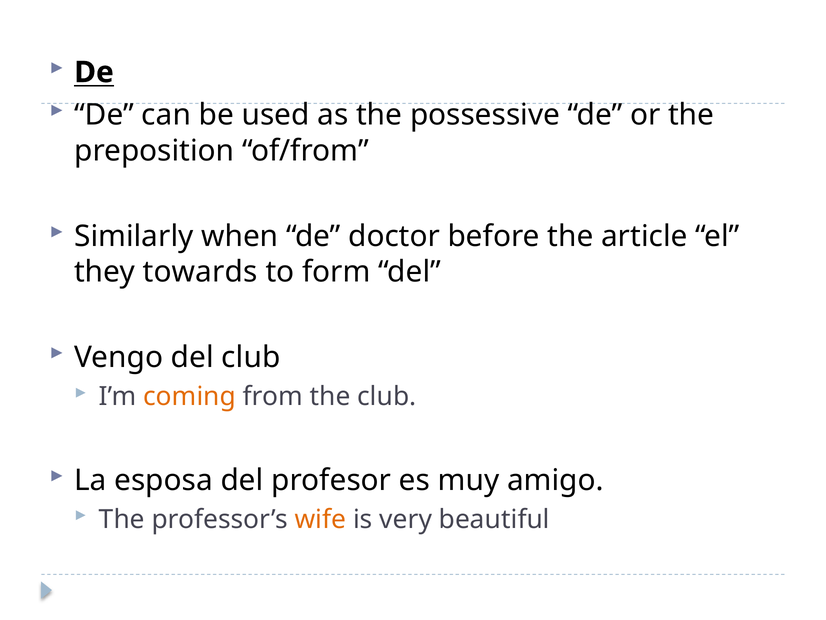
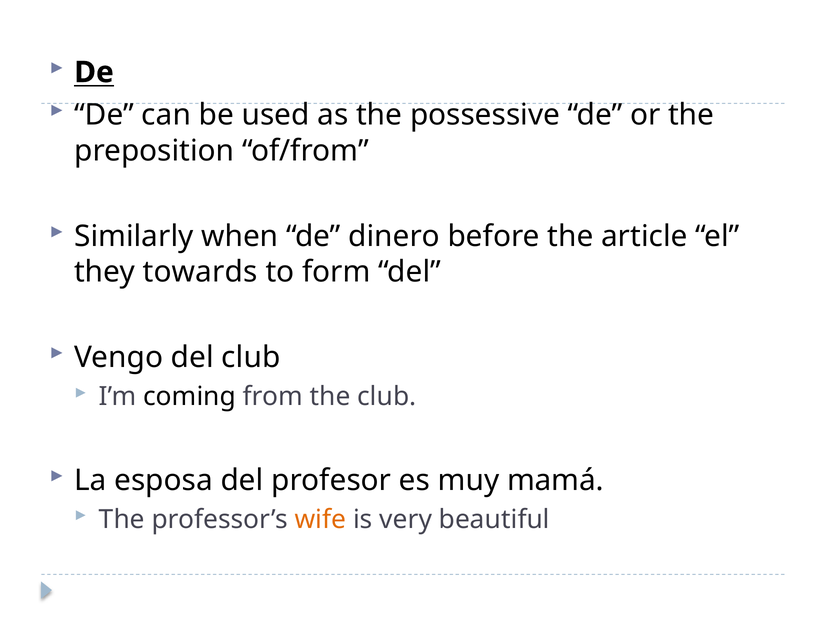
doctor: doctor -> dinero
coming colour: orange -> black
amigo: amigo -> mamá
